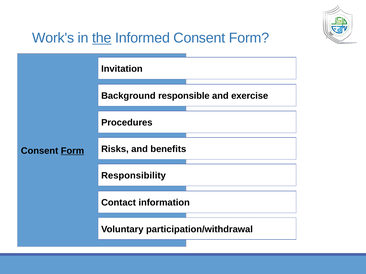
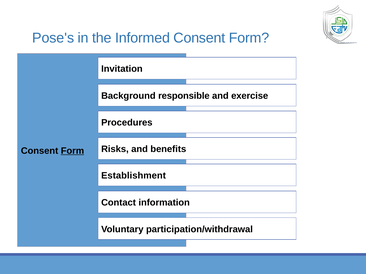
Work's: Work's -> Pose's
the underline: present -> none
Responsibility: Responsibility -> Establishment
